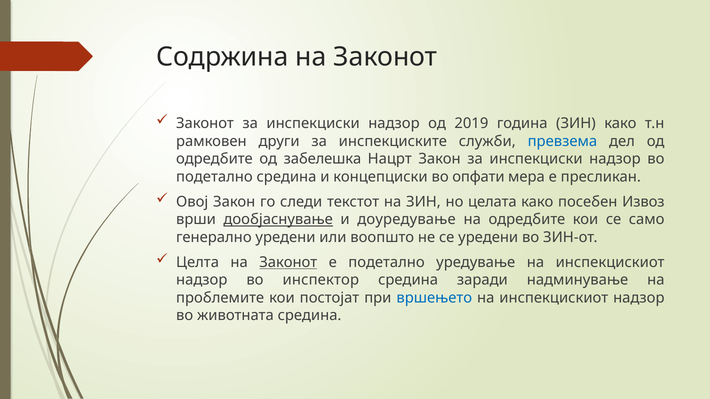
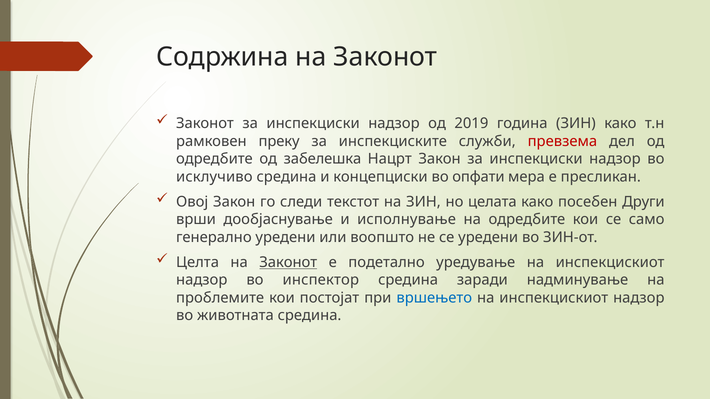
други: други -> преку
превзема colour: blue -> red
подетално at (214, 177): подетално -> исклучиво
Извоз: Извоз -> Други
дообјаснување underline: present -> none
доуредување: доуредување -> исполнување
